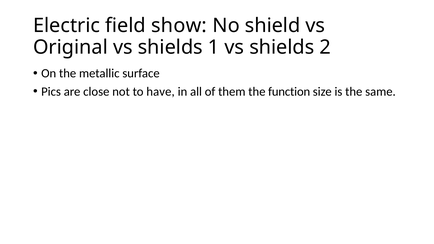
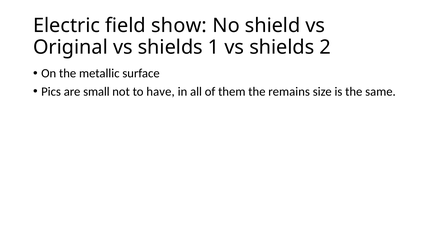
close: close -> small
function: function -> remains
